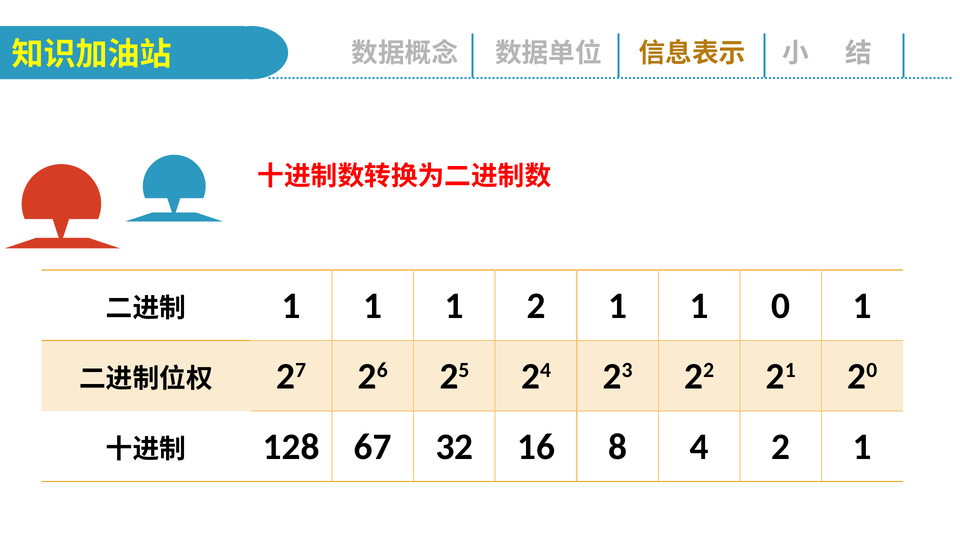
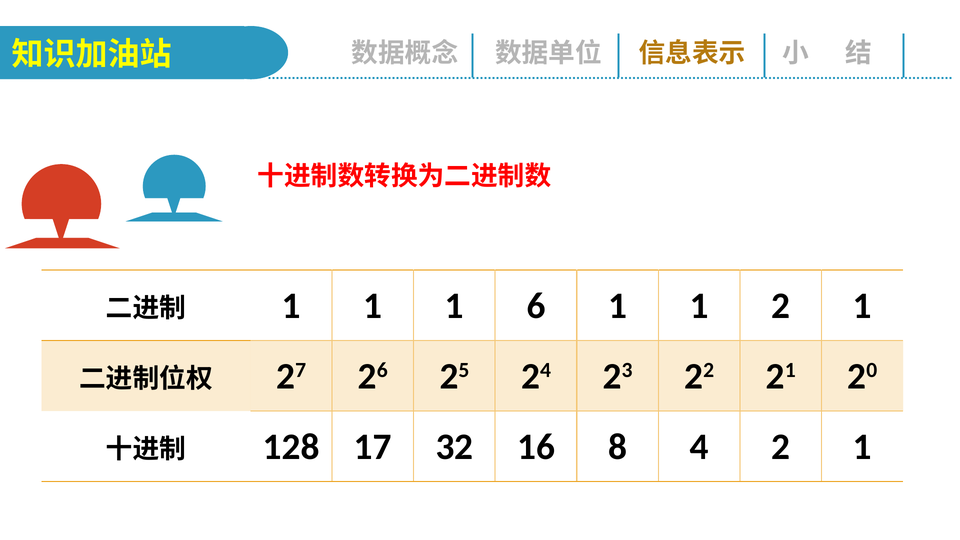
1 2: 2 -> 6
1 0: 0 -> 2
67: 67 -> 17
